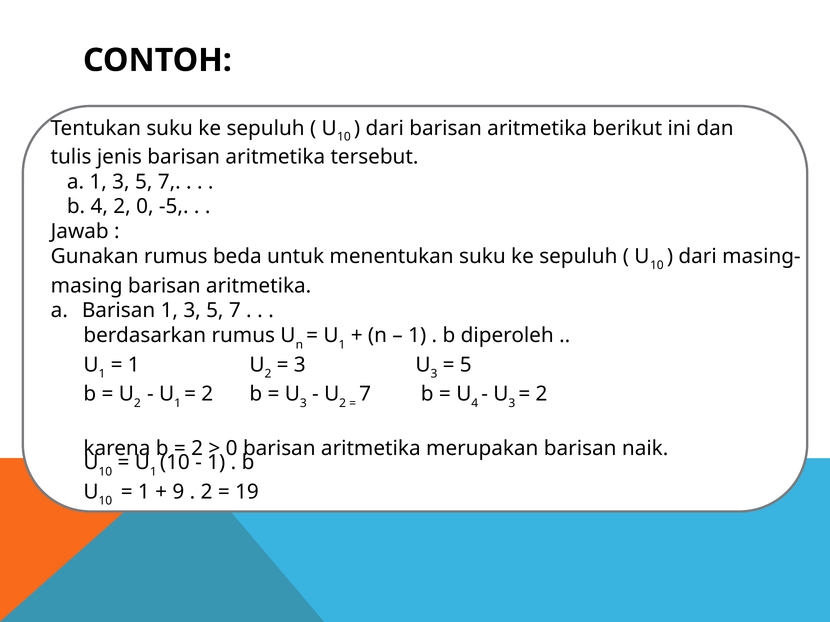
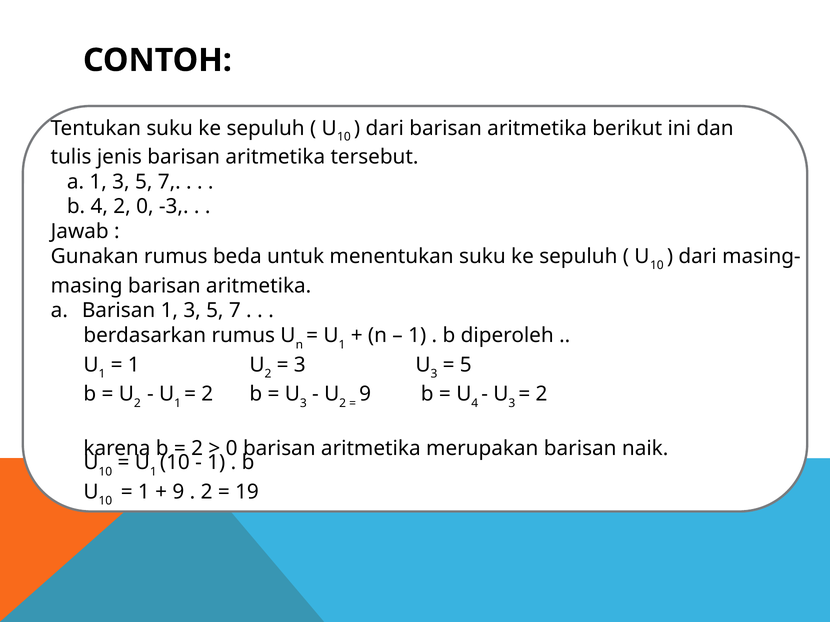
-5: -5 -> -3
7 at (365, 394): 7 -> 9
